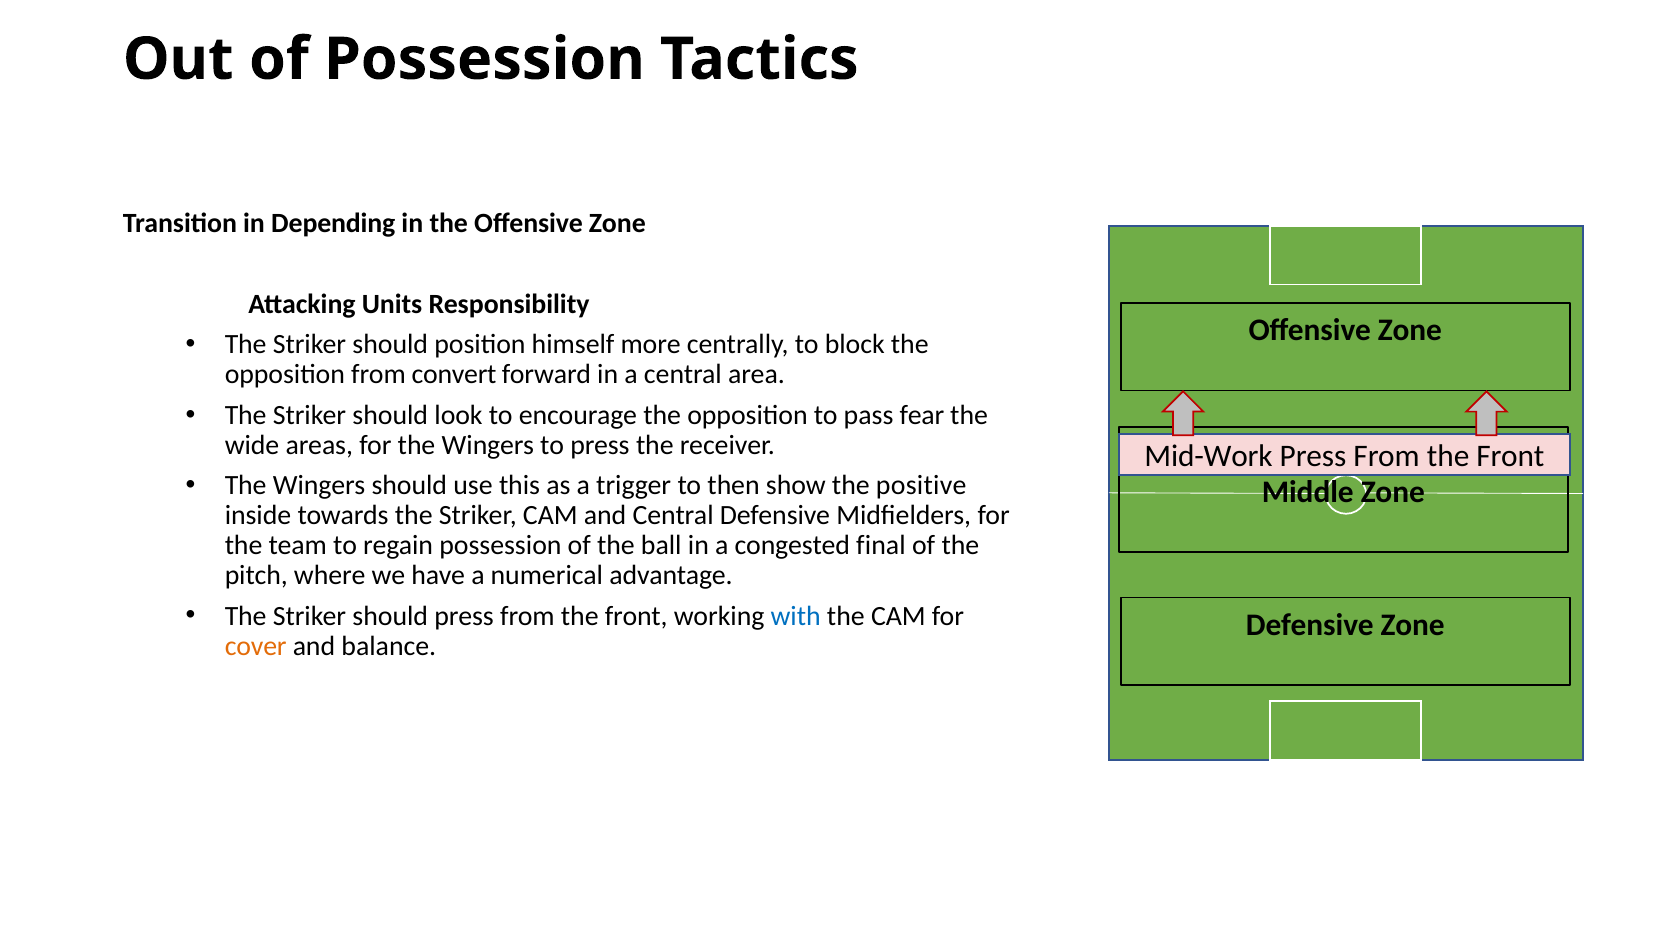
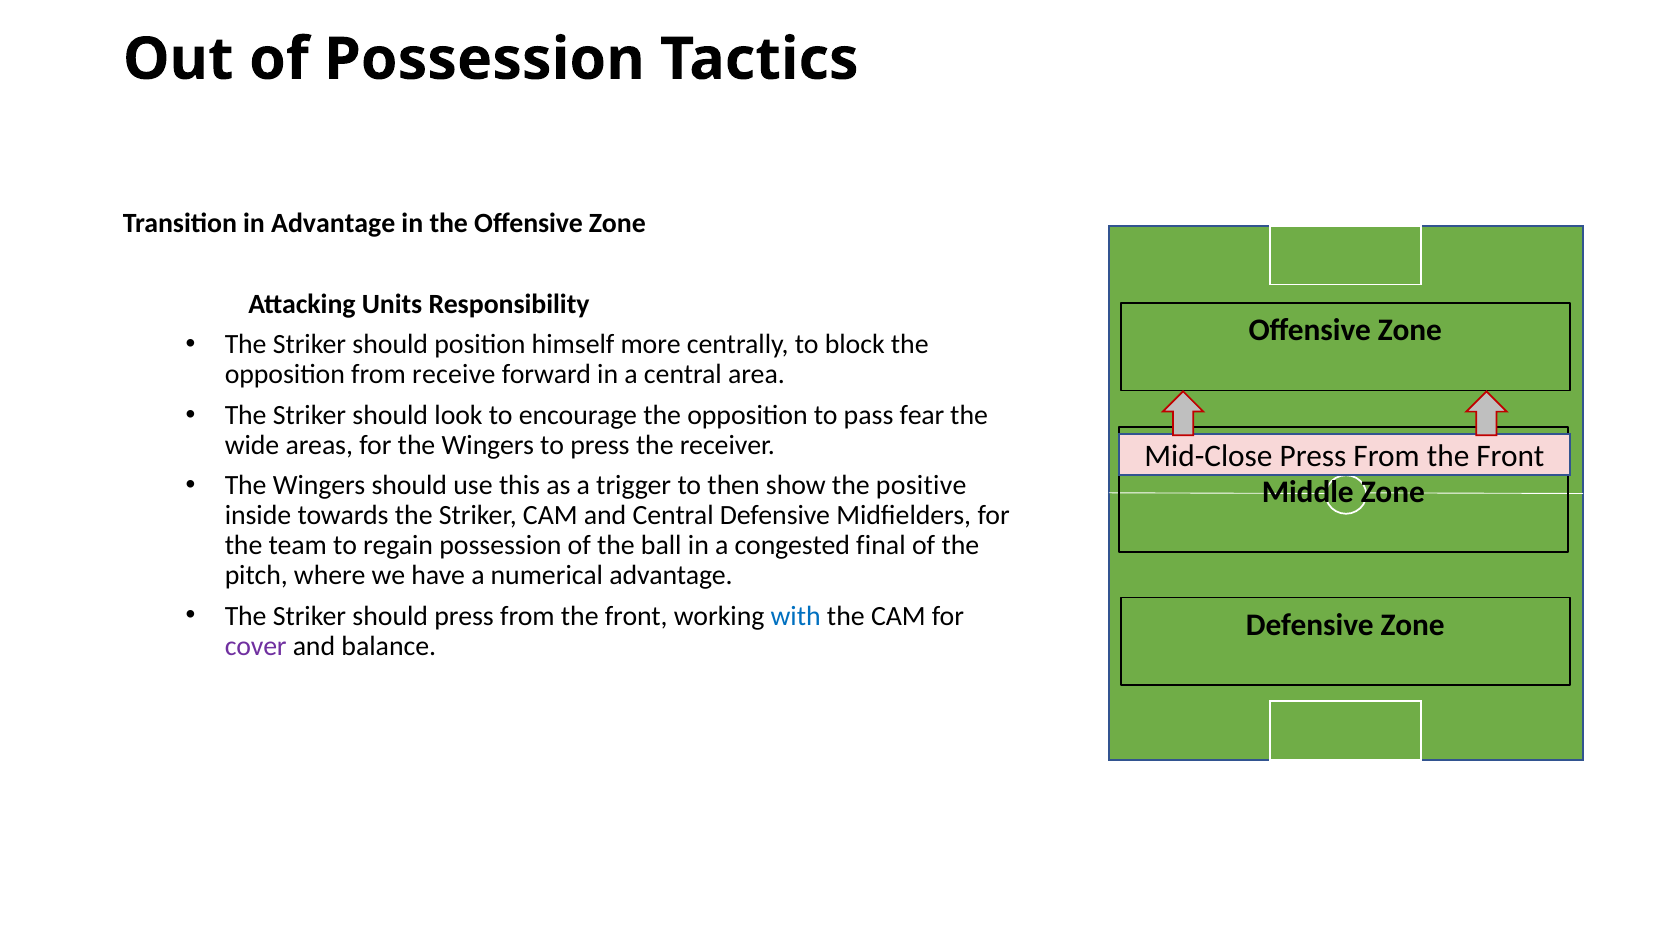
in Depending: Depending -> Advantage
convert: convert -> receive
Mid-Work: Mid-Work -> Mid-Close
cover colour: orange -> purple
